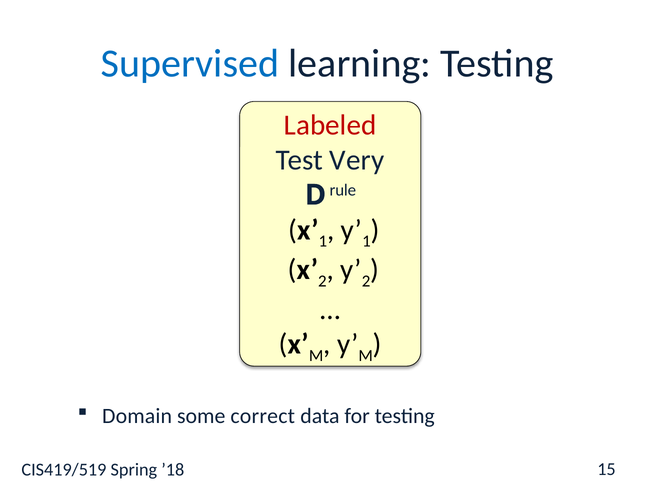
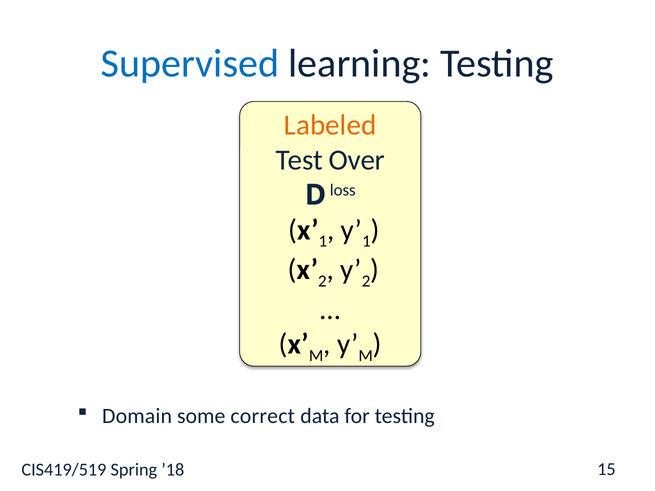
Labeled colour: red -> orange
Very: Very -> Over
rule: rule -> loss
